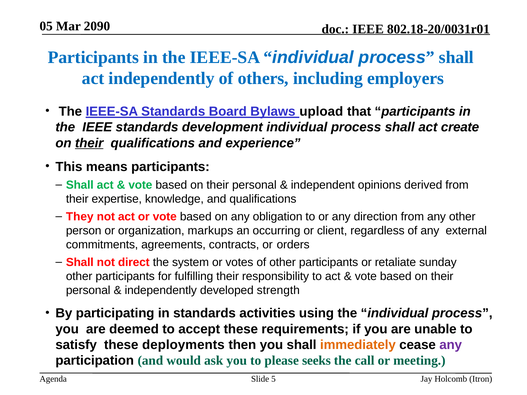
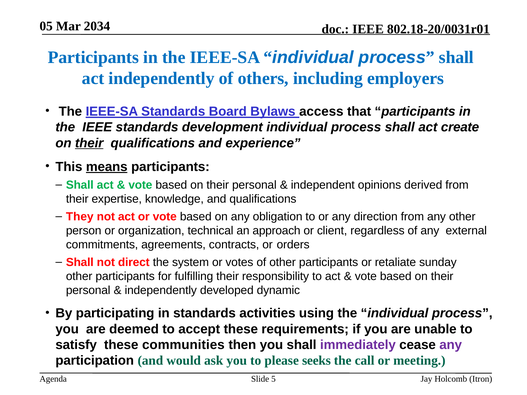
2090: 2090 -> 2034
upload: upload -> access
means underline: none -> present
markups: markups -> technical
occurring: occurring -> approach
strength: strength -> dynamic
deployments: deployments -> communities
immediately colour: orange -> purple
